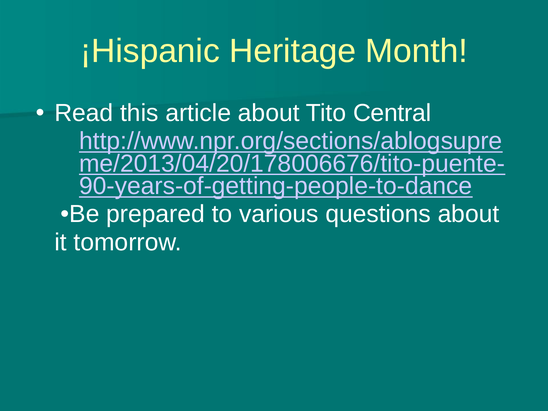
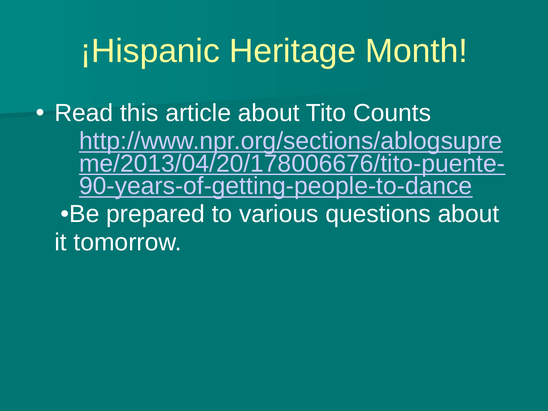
Central: Central -> Counts
